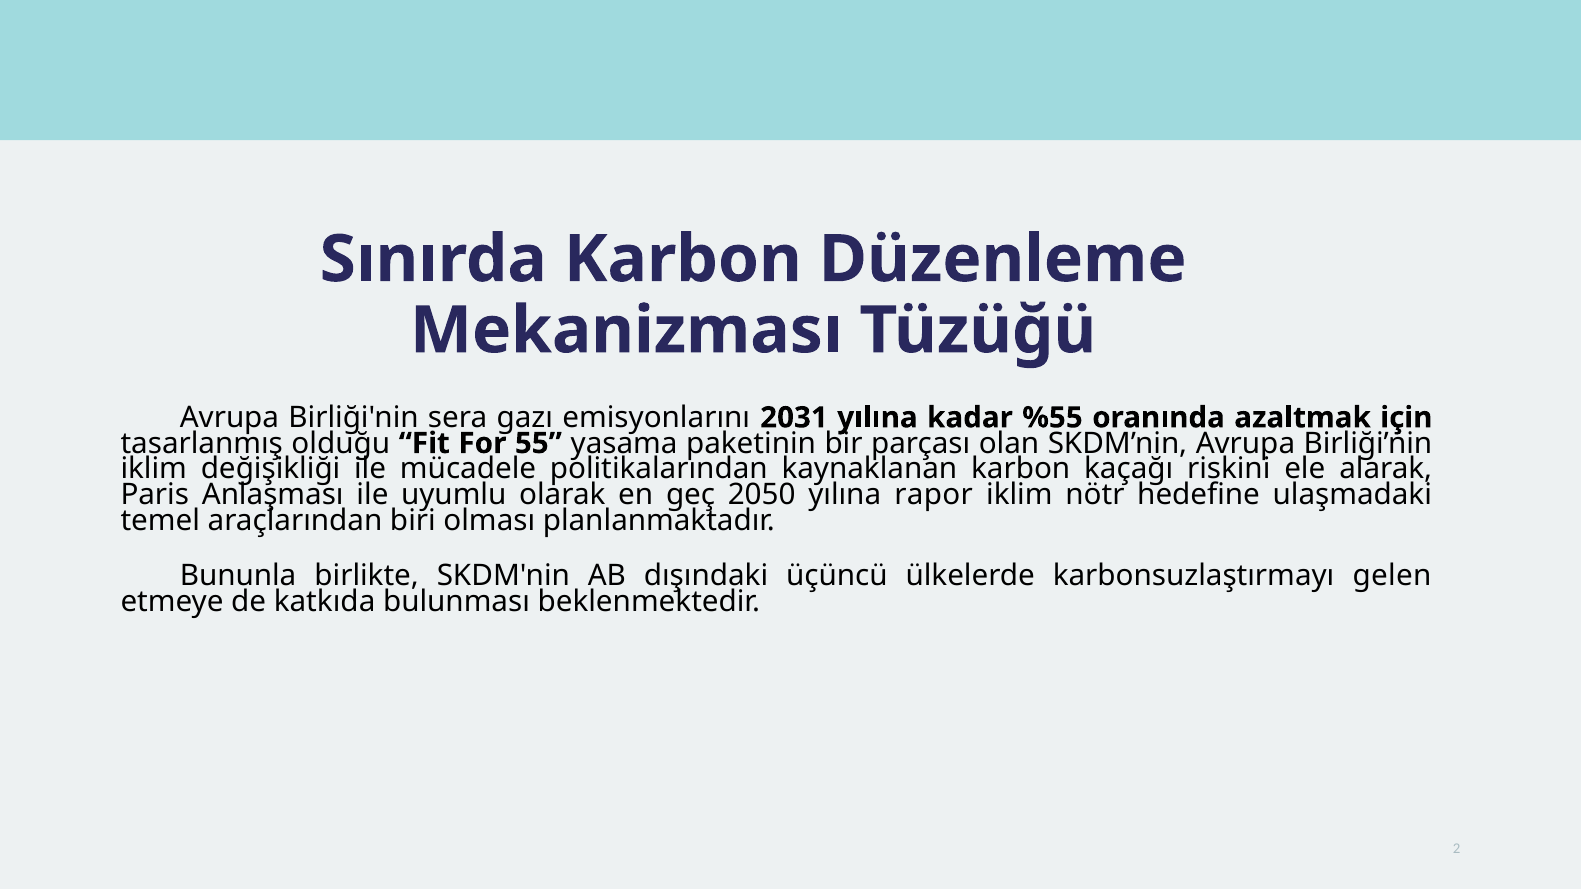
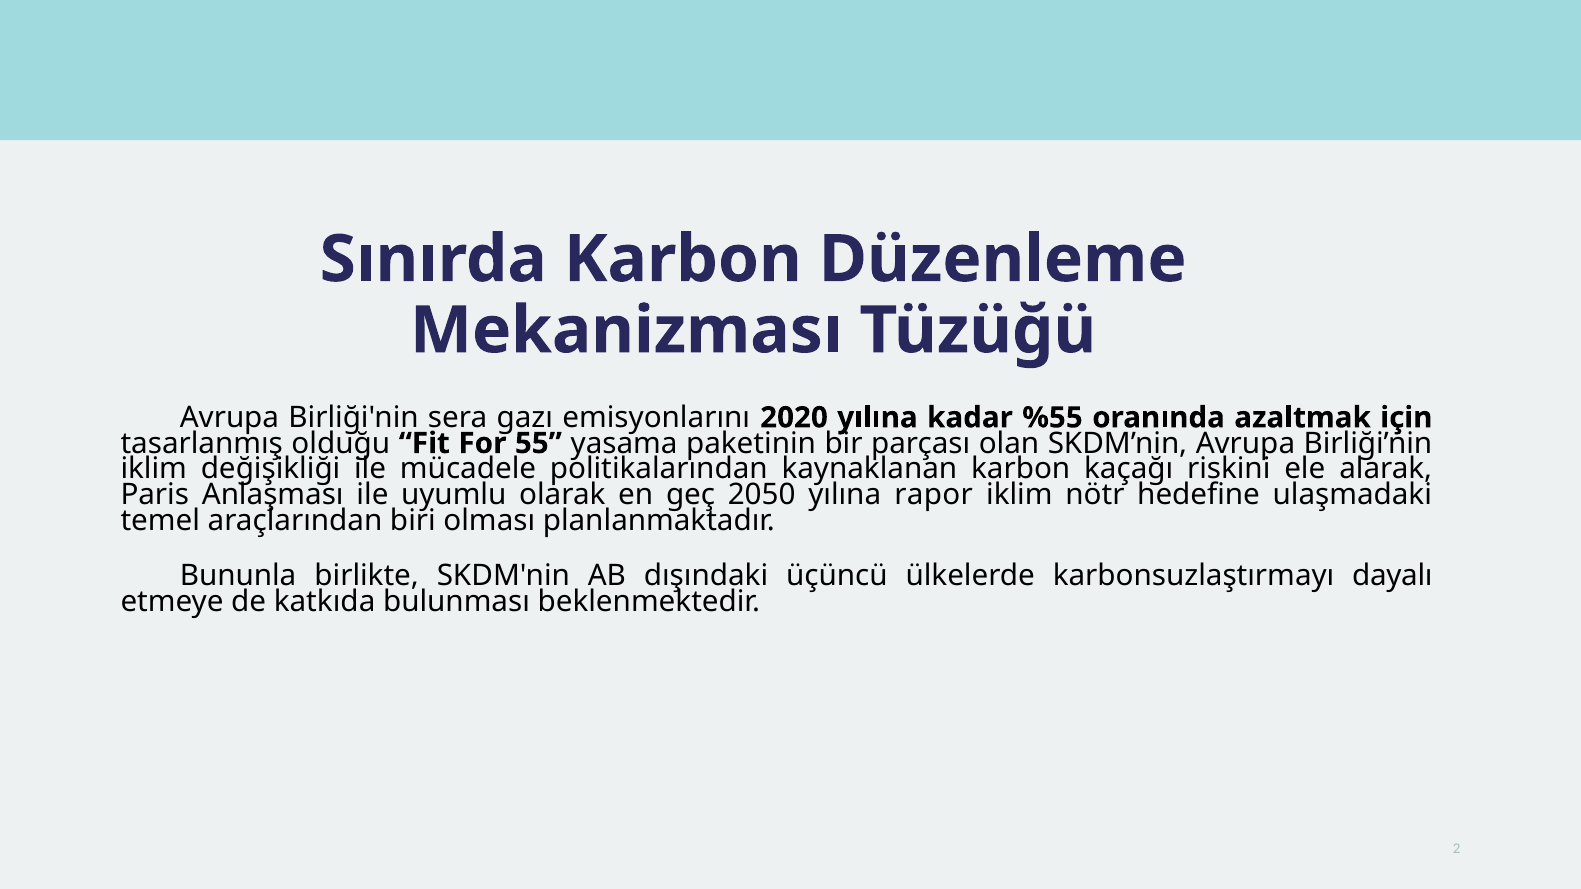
2031: 2031 -> 2020
gelen: gelen -> dayalı
